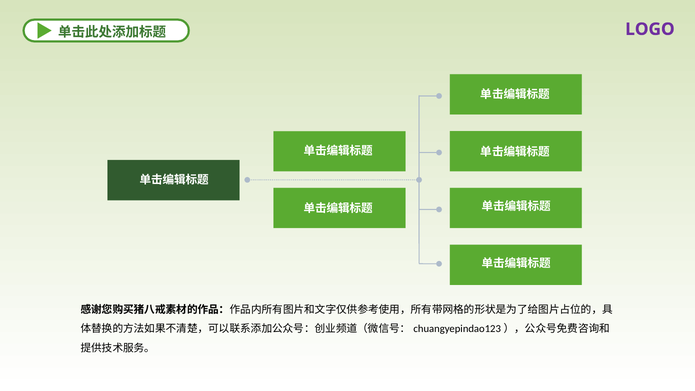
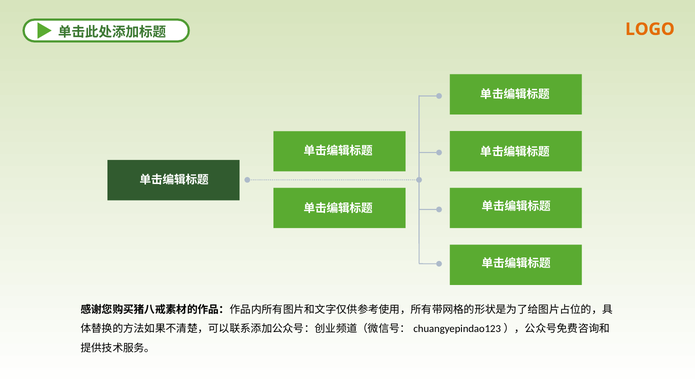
LOGO colour: purple -> orange
